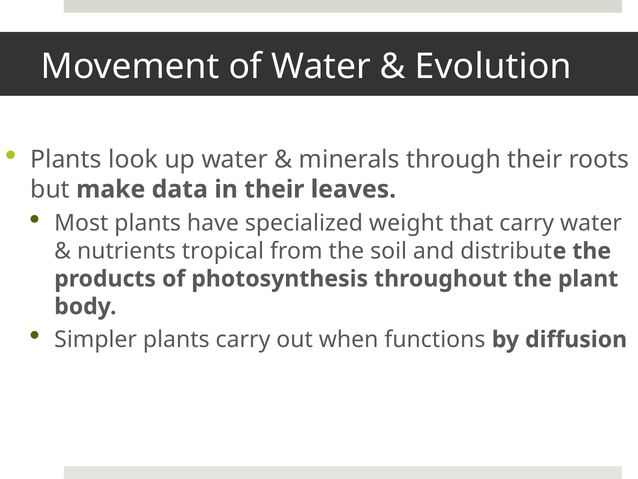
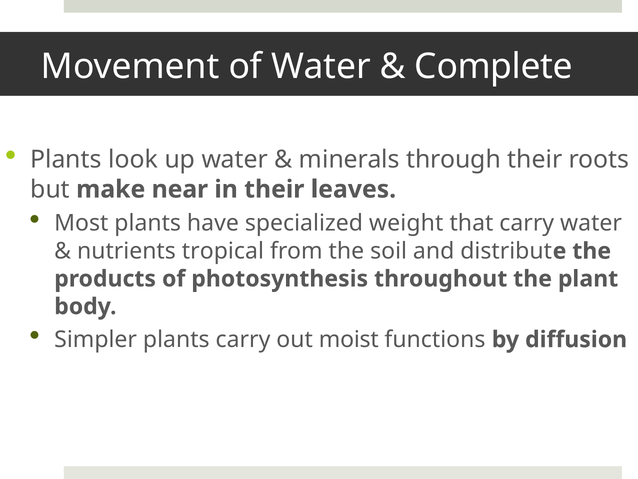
Evolution: Evolution -> Complete
data: data -> near
when: when -> moist
